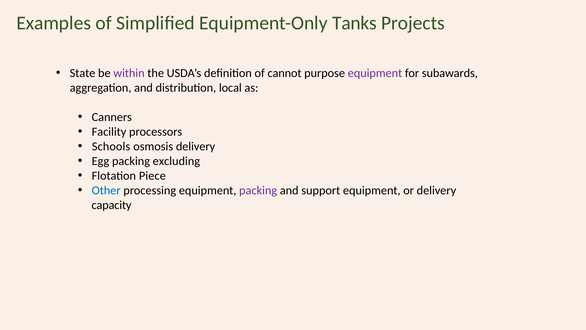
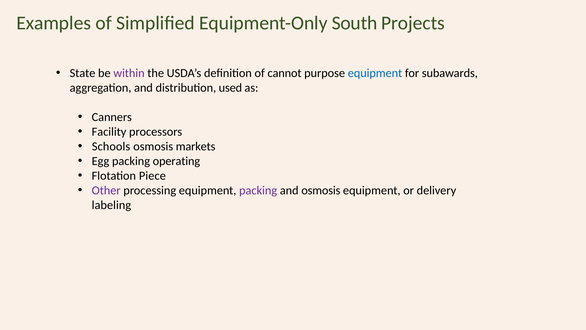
Tanks: Tanks -> South
equipment at (375, 73) colour: purple -> blue
local: local -> used
osmosis delivery: delivery -> markets
excluding: excluding -> operating
Other colour: blue -> purple
and support: support -> osmosis
capacity: capacity -> labeling
